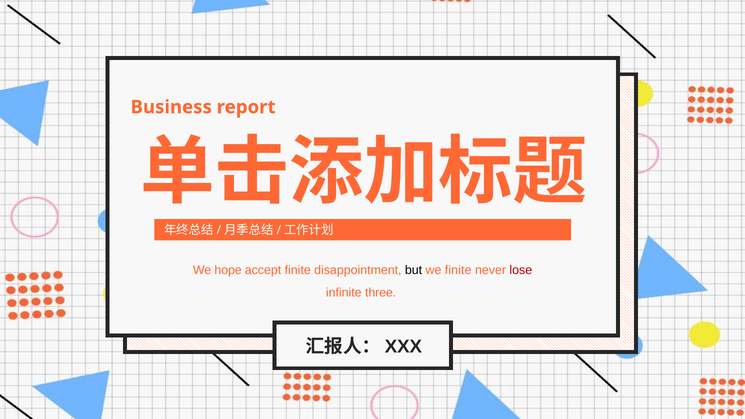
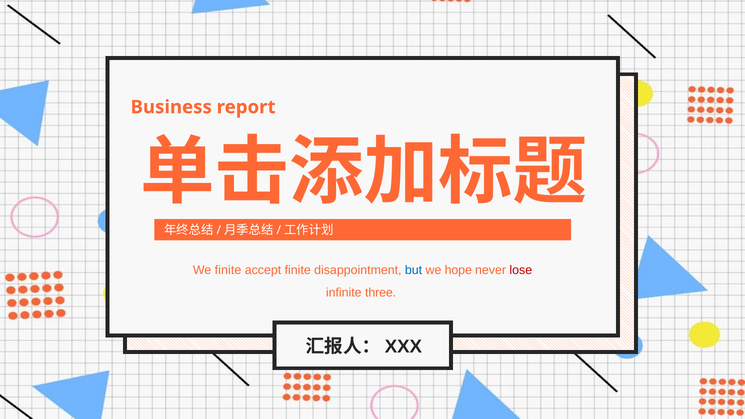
We hope: hope -> finite
but colour: black -> blue
we finite: finite -> hope
